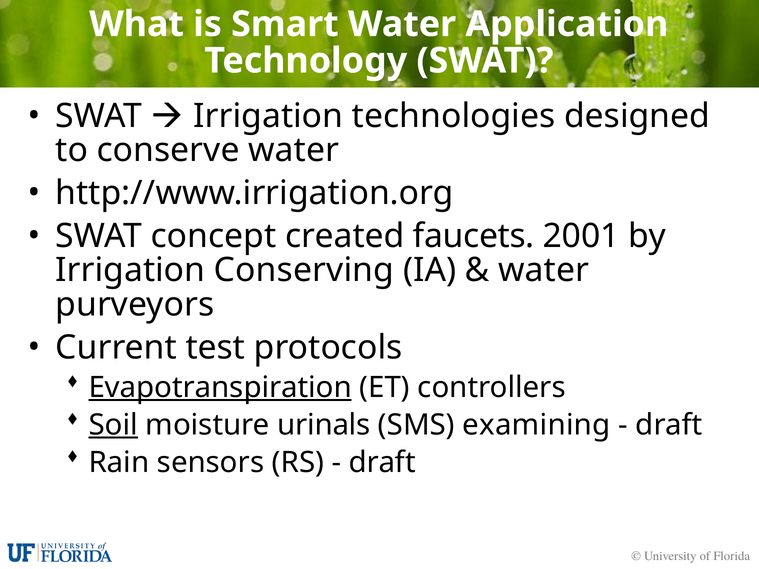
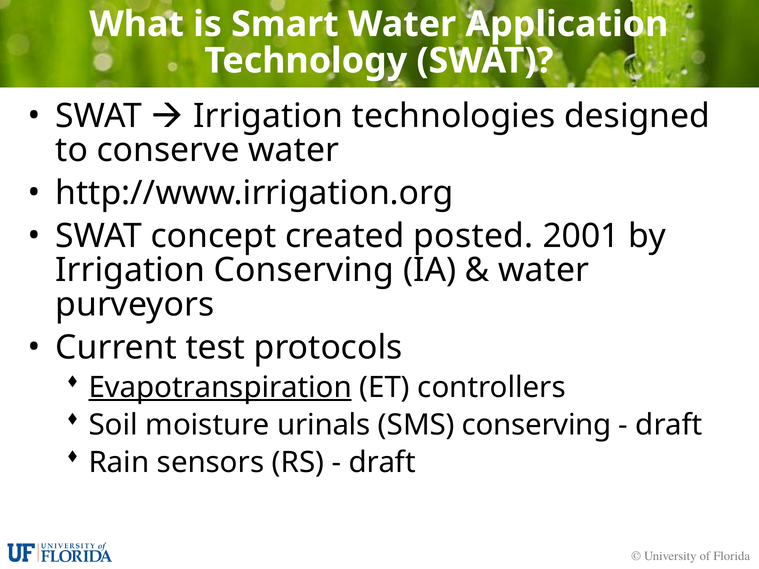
faucets: faucets -> posted
Soil underline: present -> none
SMS examining: examining -> conserving
